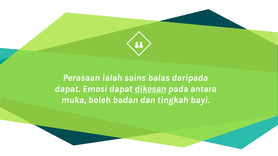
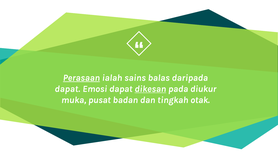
Perasaan underline: none -> present
antara: antara -> diukur
boleh: boleh -> pusat
bayi: bayi -> otak
